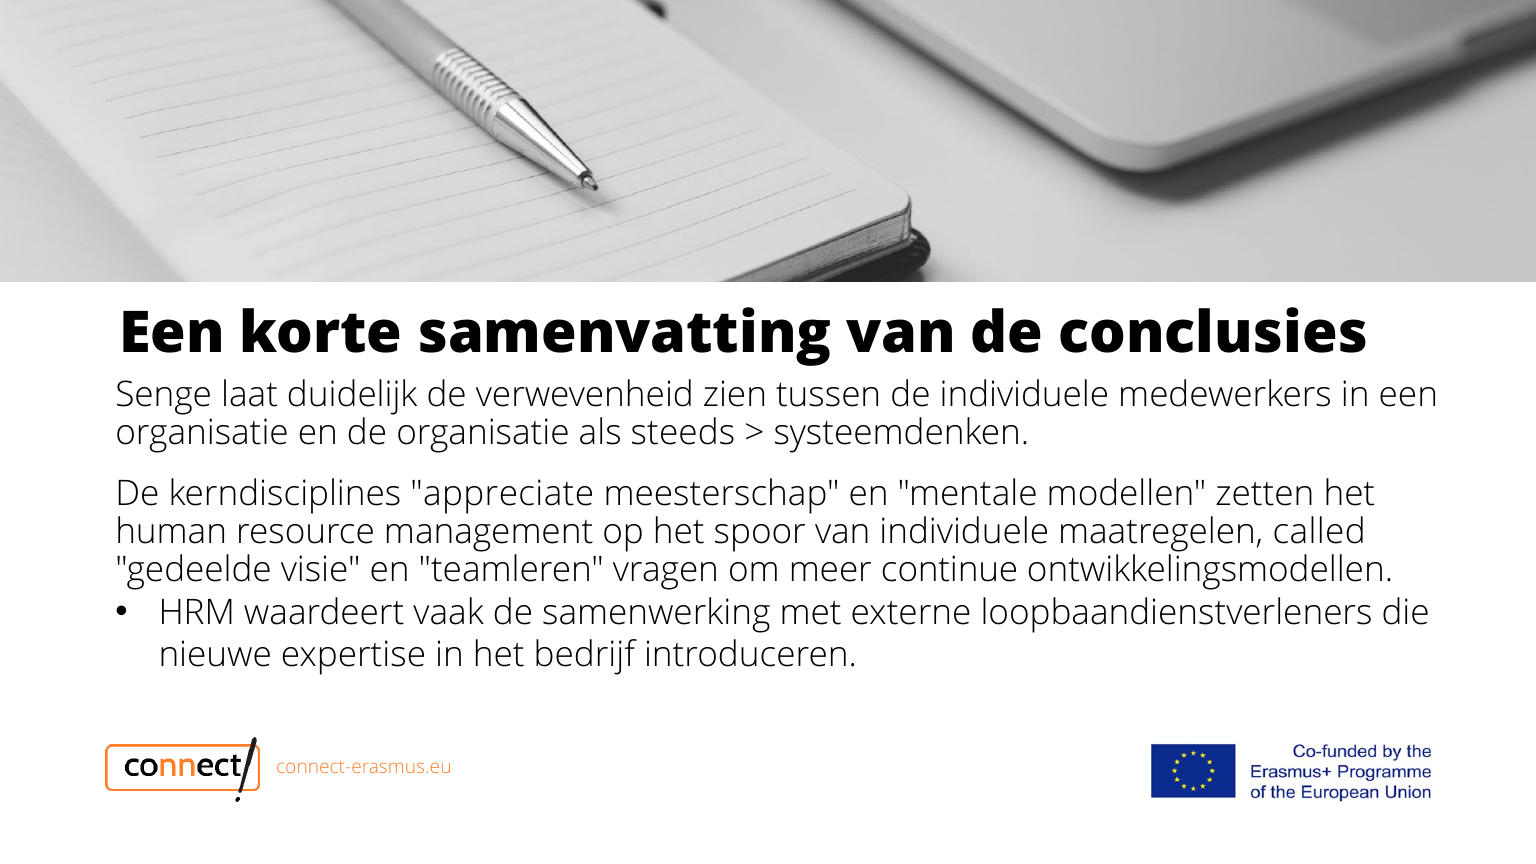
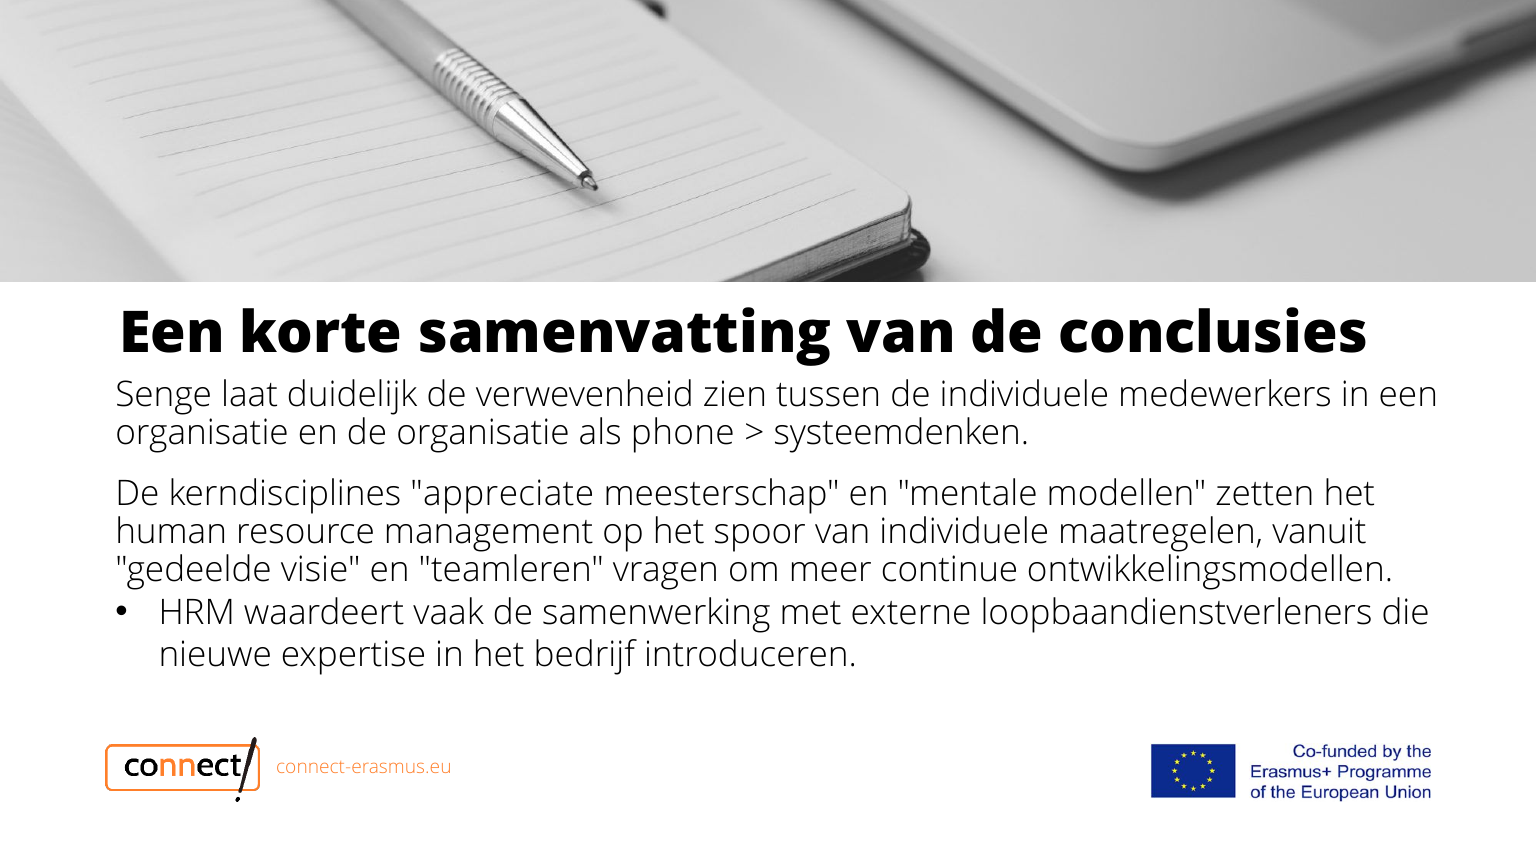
steeds: steeds -> phone
called: called -> vanuit
